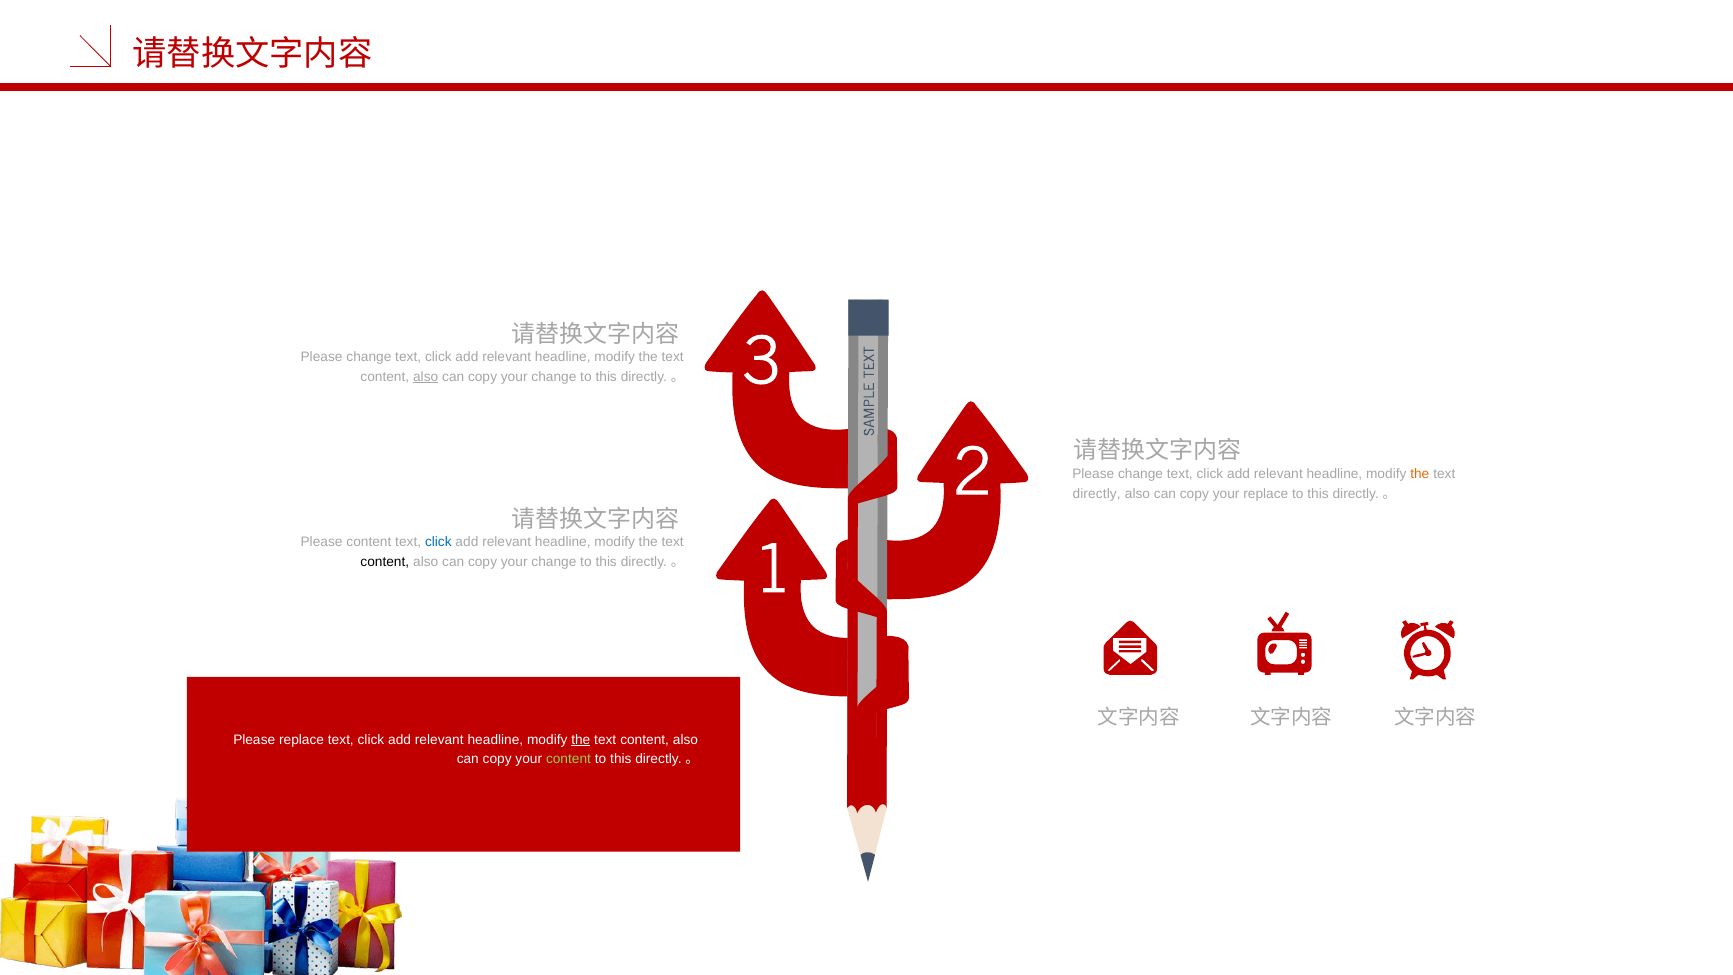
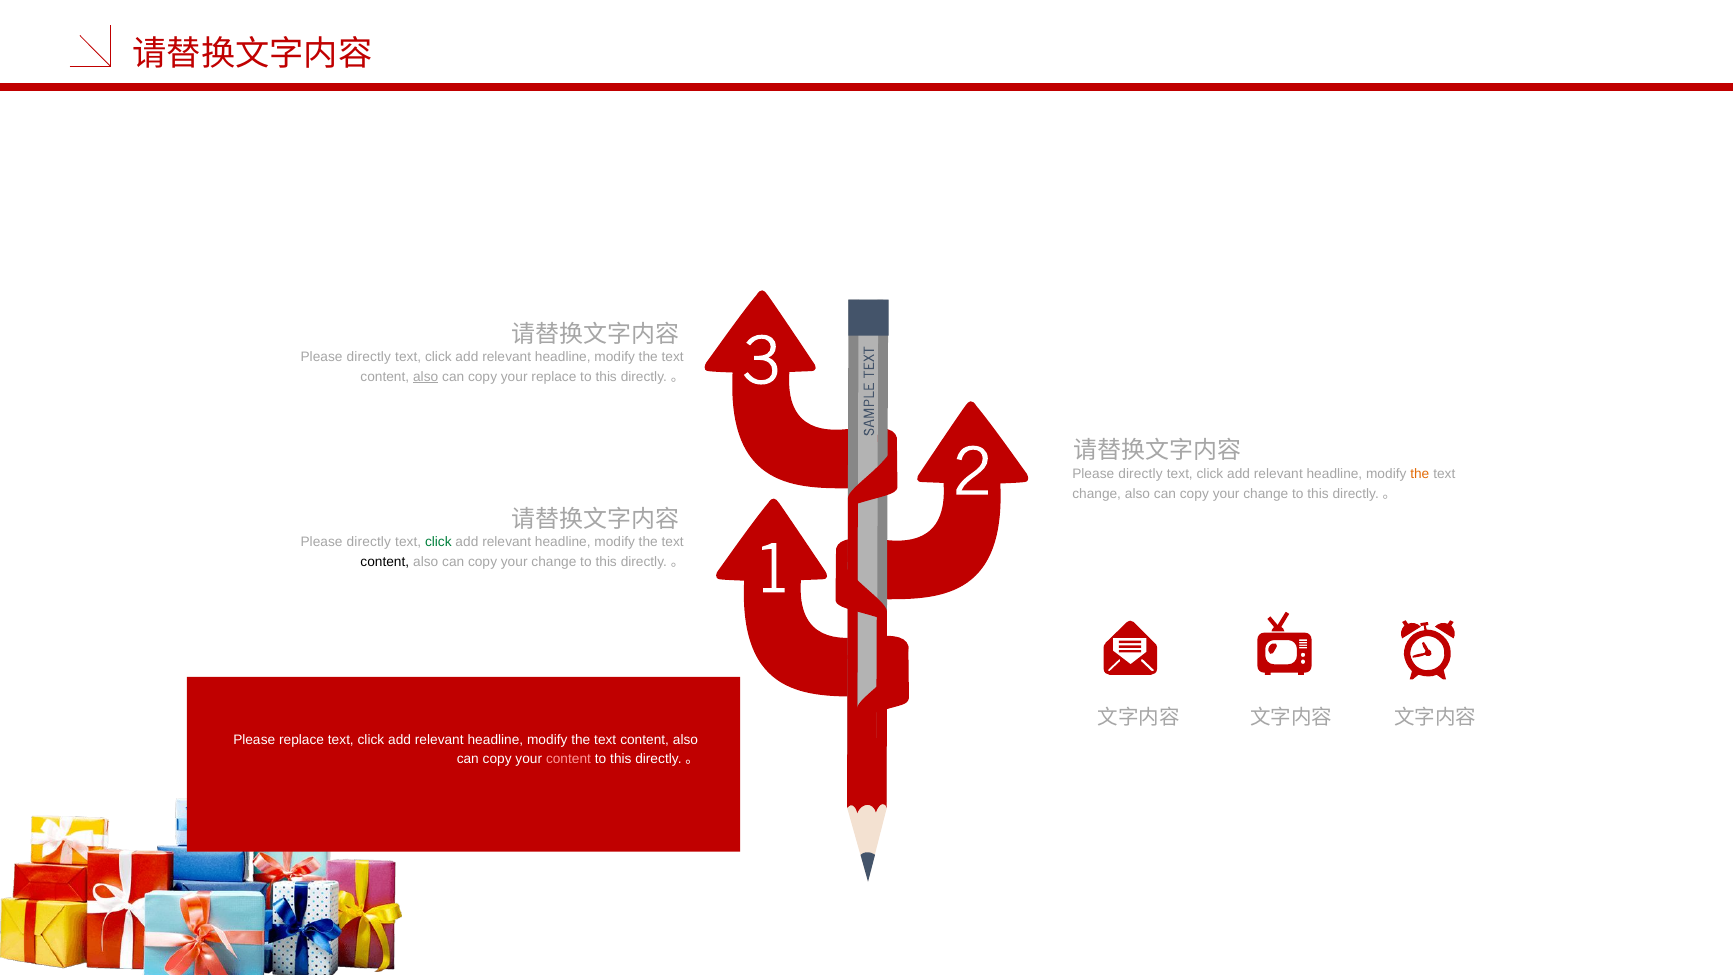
change at (369, 357): change -> directly
change at (554, 376): change -> replace
change at (1141, 474): change -> directly
directly at (1097, 494): directly -> change
replace at (1266, 494): replace -> change
content at (369, 542): content -> directly
click at (438, 542) colour: blue -> green
the at (581, 740) underline: present -> none
content at (568, 759) colour: light green -> pink
